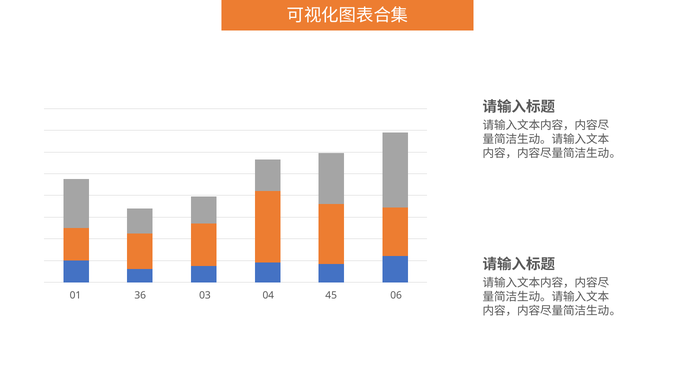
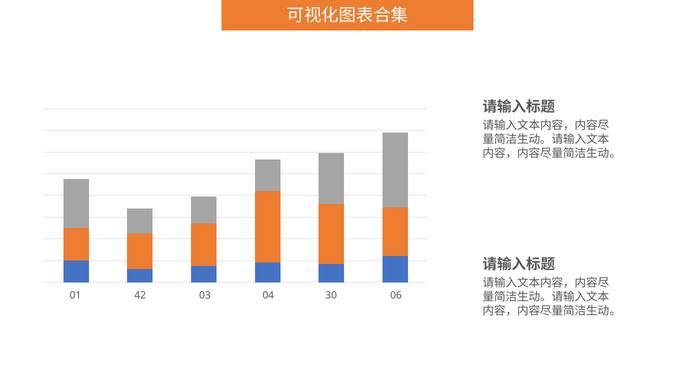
36: 36 -> 42
45: 45 -> 30
